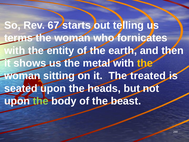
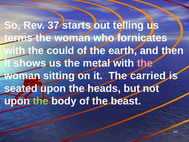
67: 67 -> 37
entity: entity -> could
the at (145, 63) colour: yellow -> pink
treated: treated -> carried
